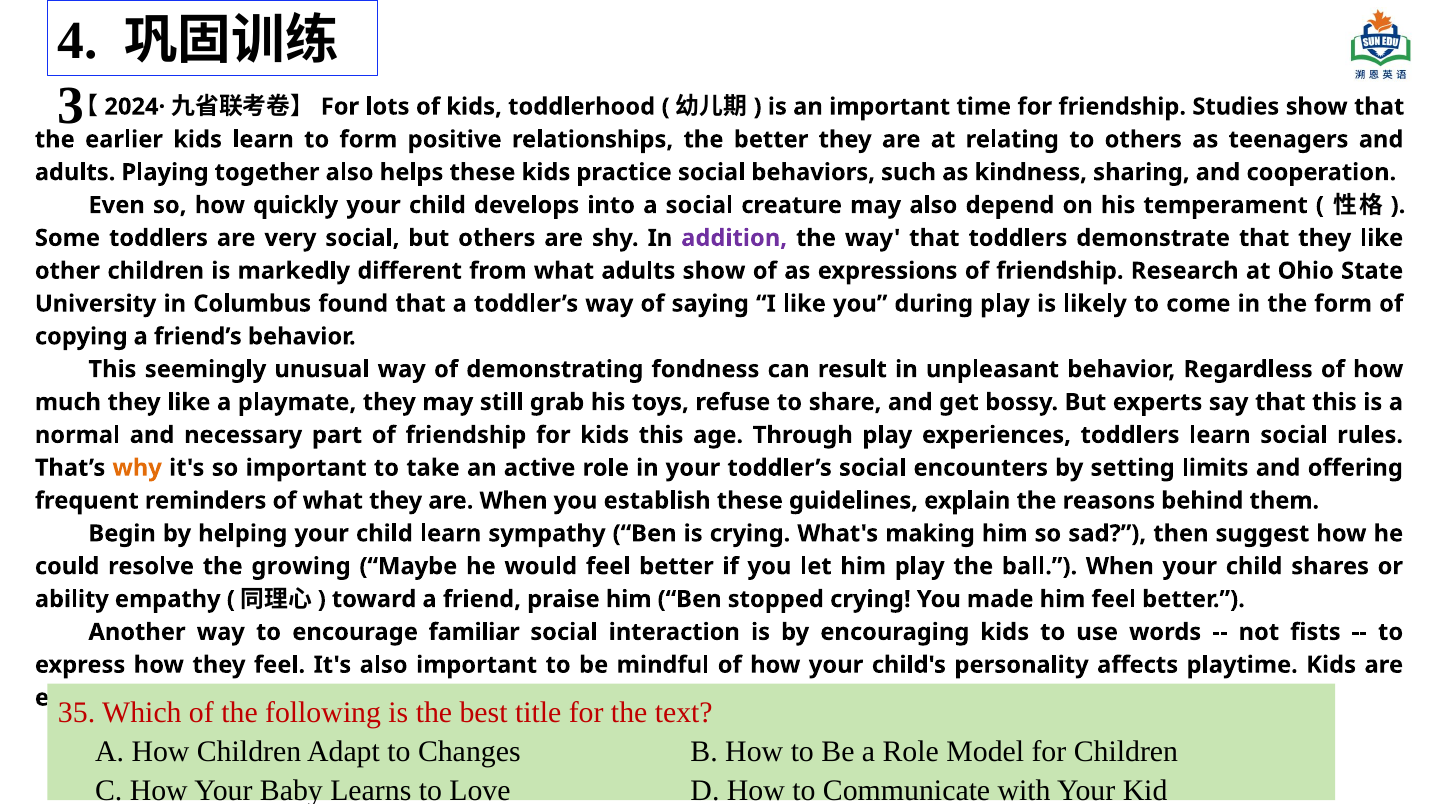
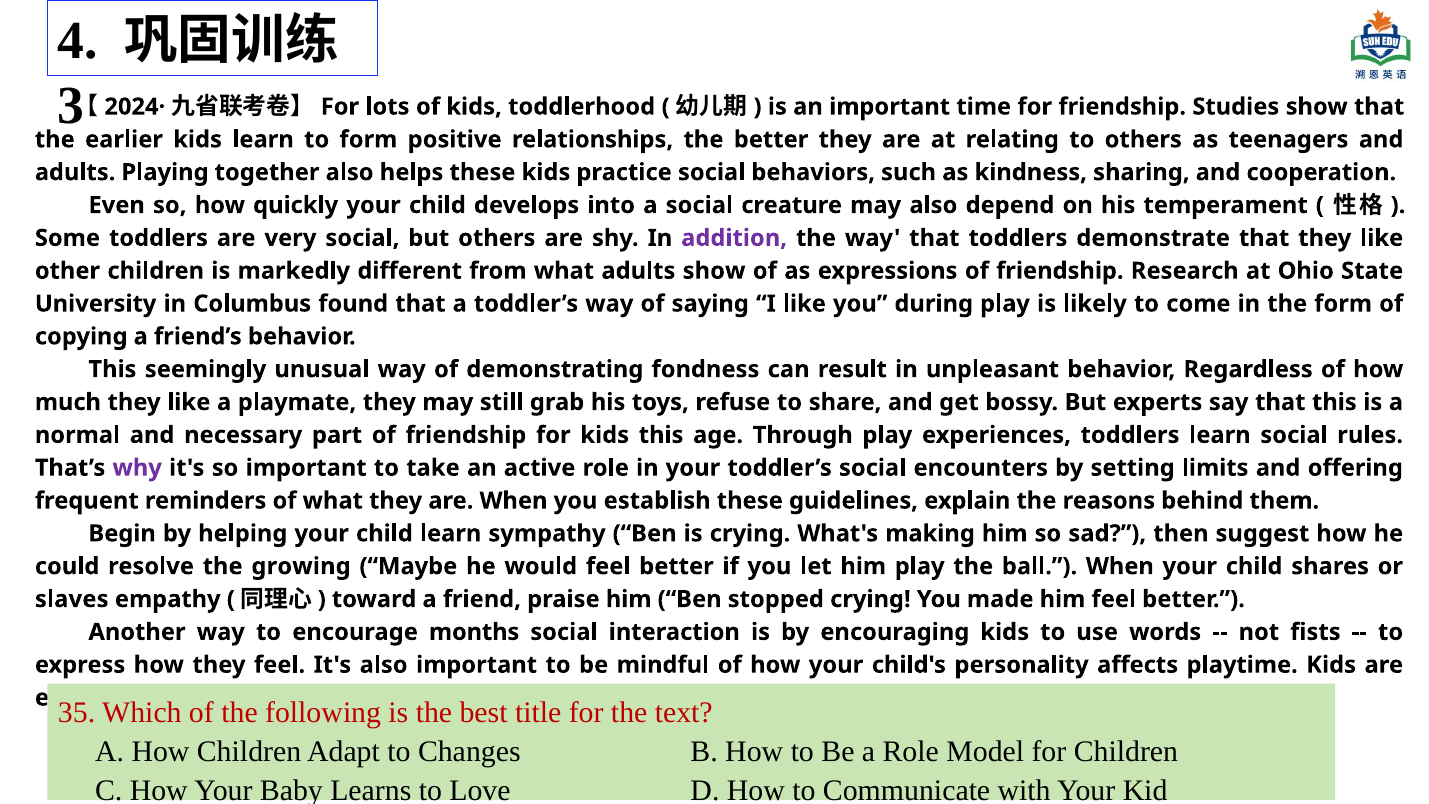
why colour: orange -> purple
ability: ability -> slaves
familiar: familiar -> months
